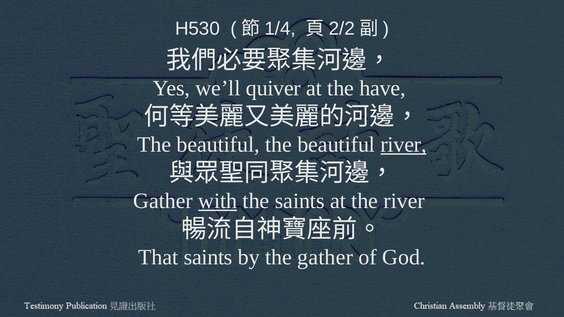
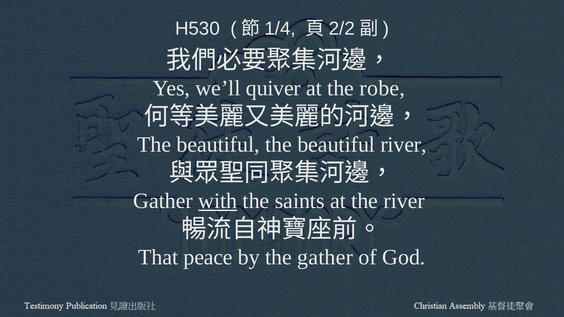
have: have -> robe
river at (404, 145) underline: present -> none
That saints: saints -> peace
